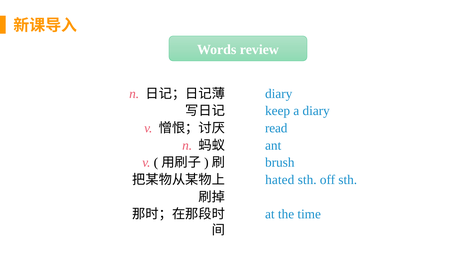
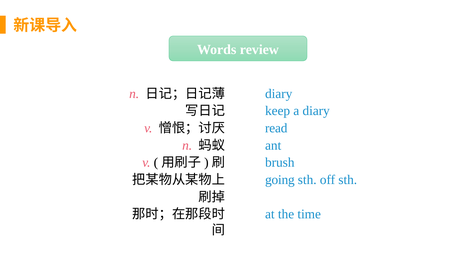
hated: hated -> going
